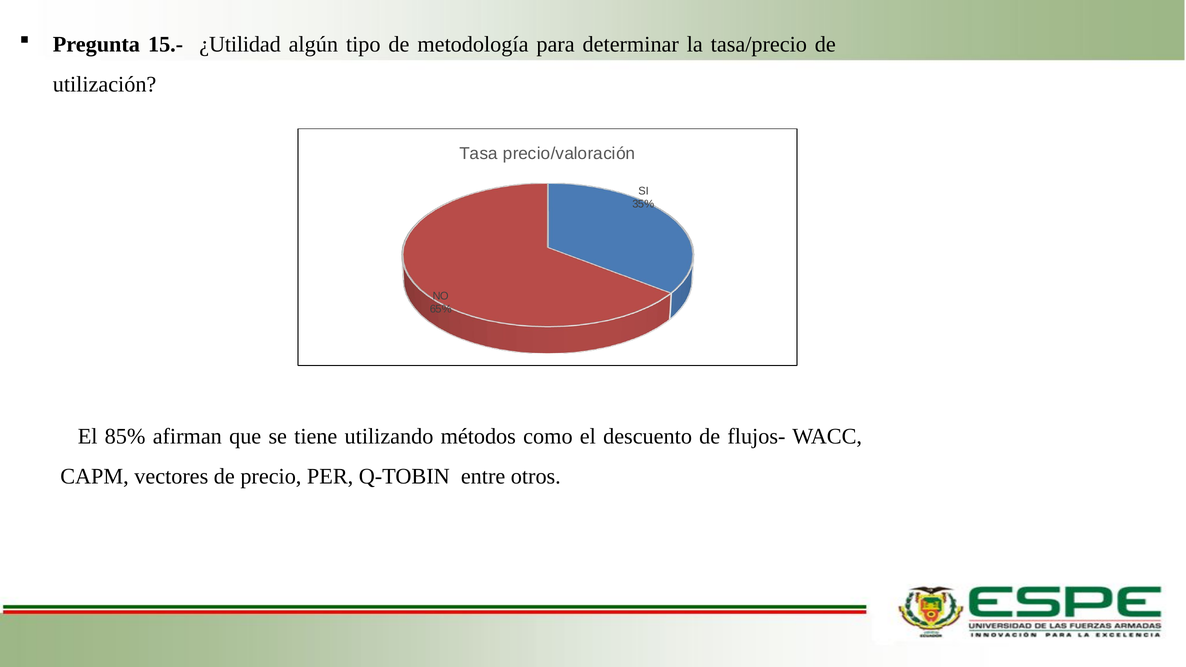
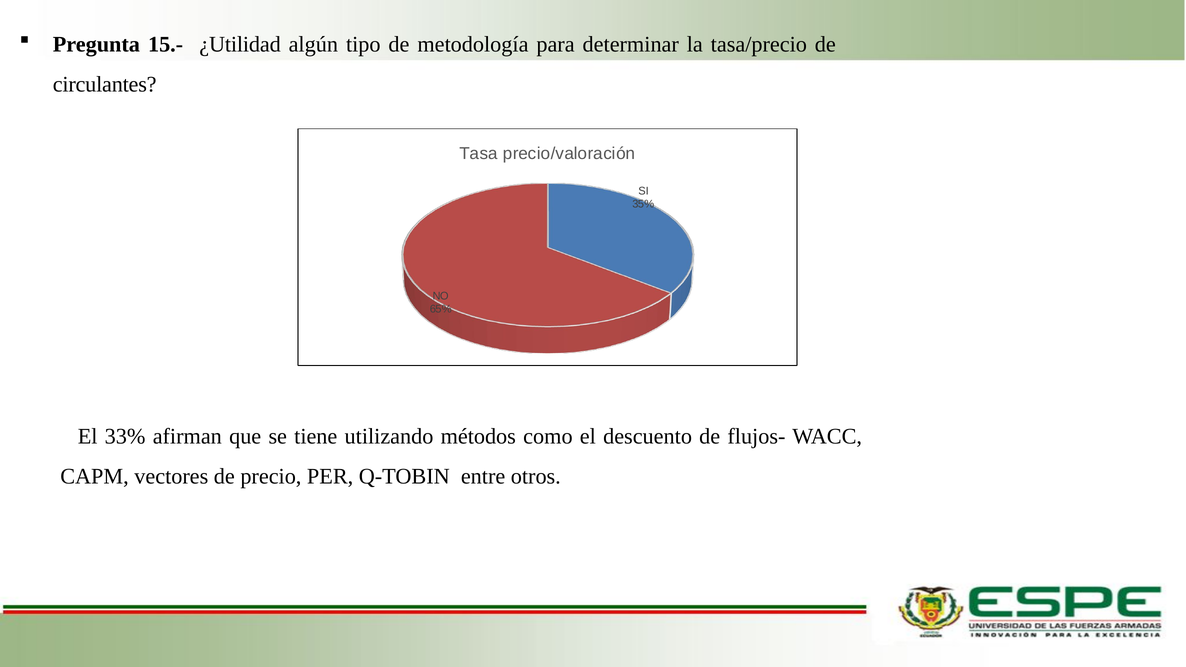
utilización: utilización -> circulantes
85%: 85% -> 33%
